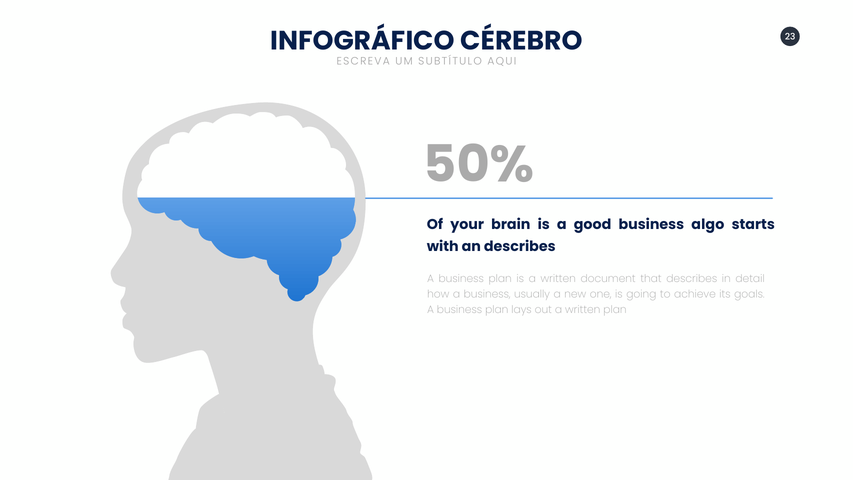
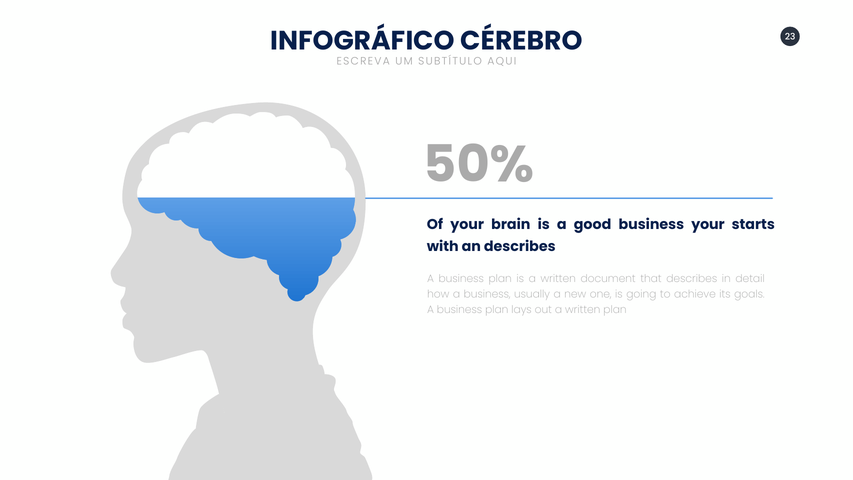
business algo: algo -> your
